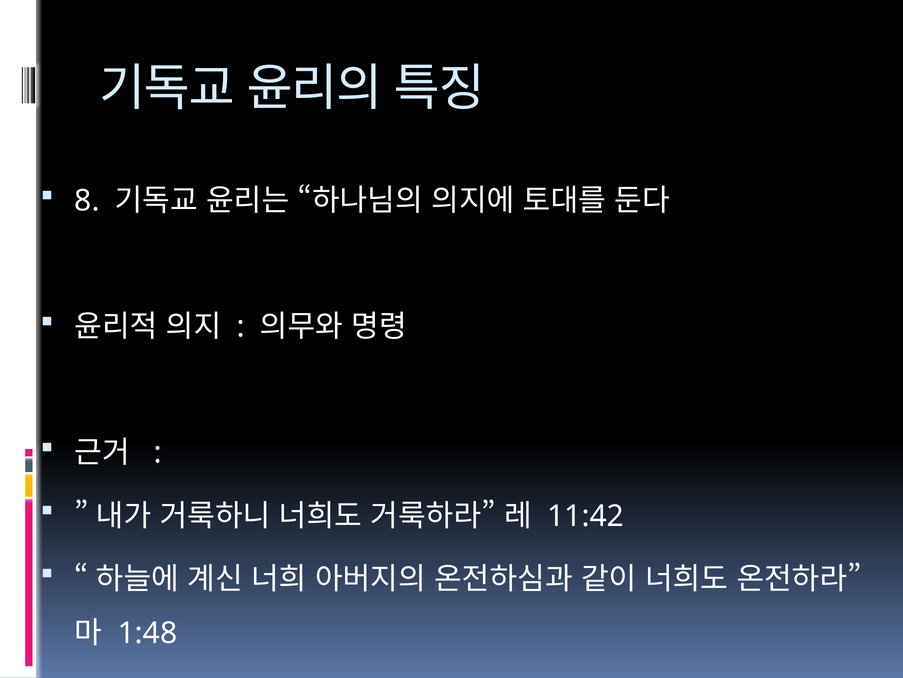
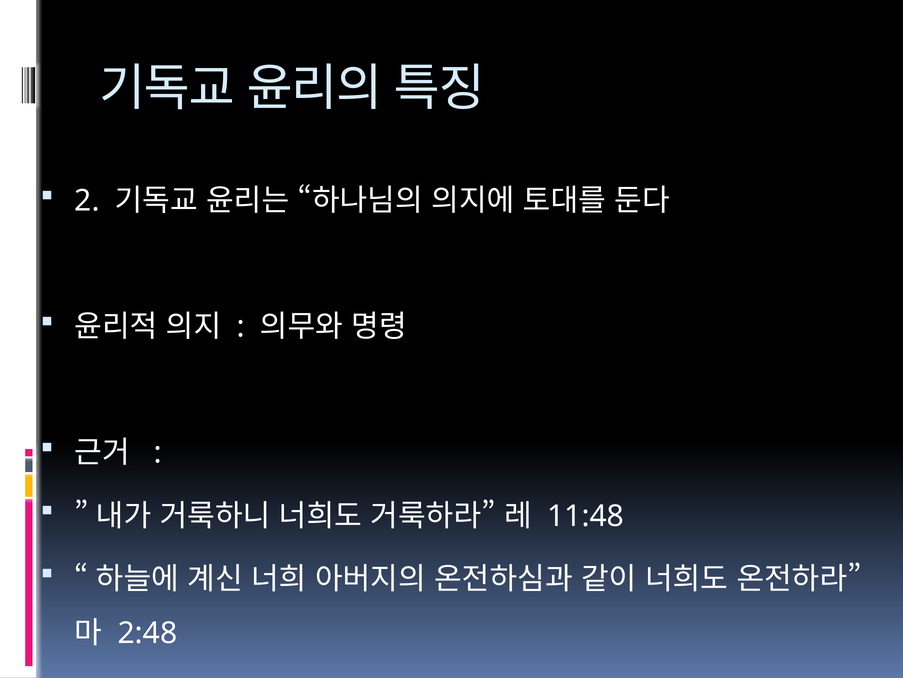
8: 8 -> 2
11:42: 11:42 -> 11:48
1:48: 1:48 -> 2:48
